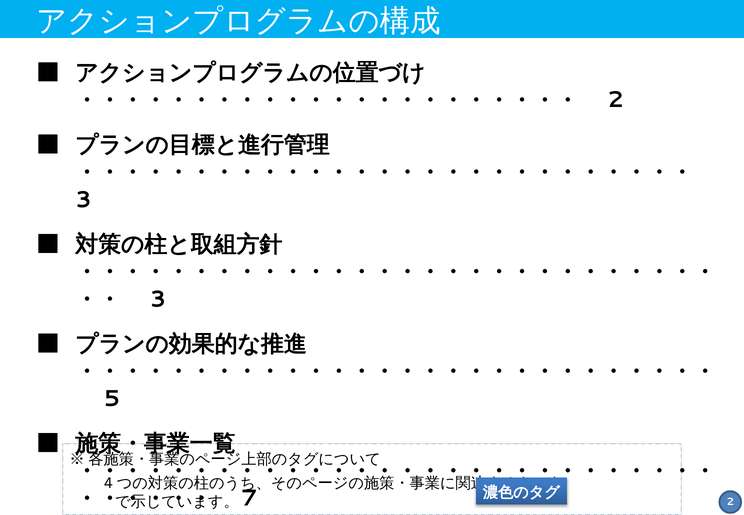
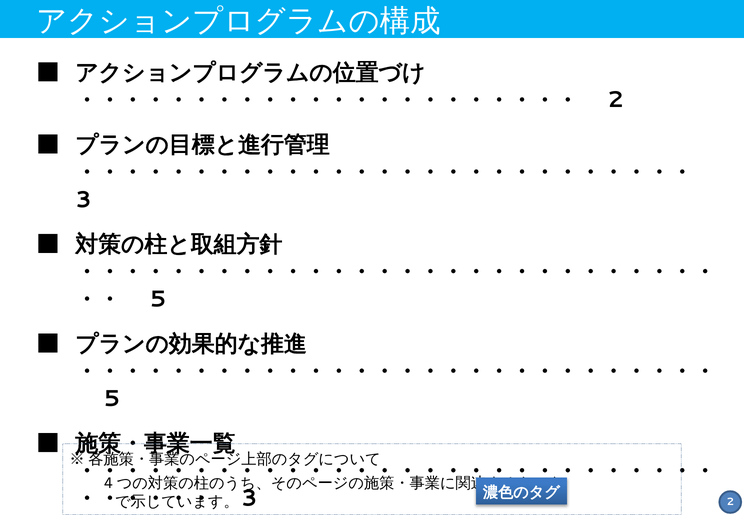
3 at (158, 299): 3 -> 5
7 at (249, 498): 7 -> 3
